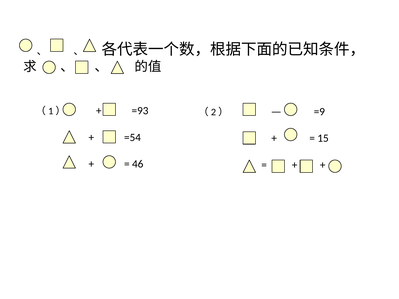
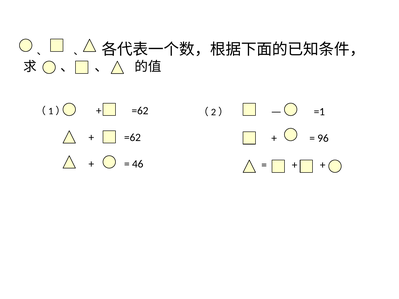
=93 at (140, 111): =93 -> =62
=9: =9 -> =1
=54 at (132, 137): =54 -> =62
15: 15 -> 96
